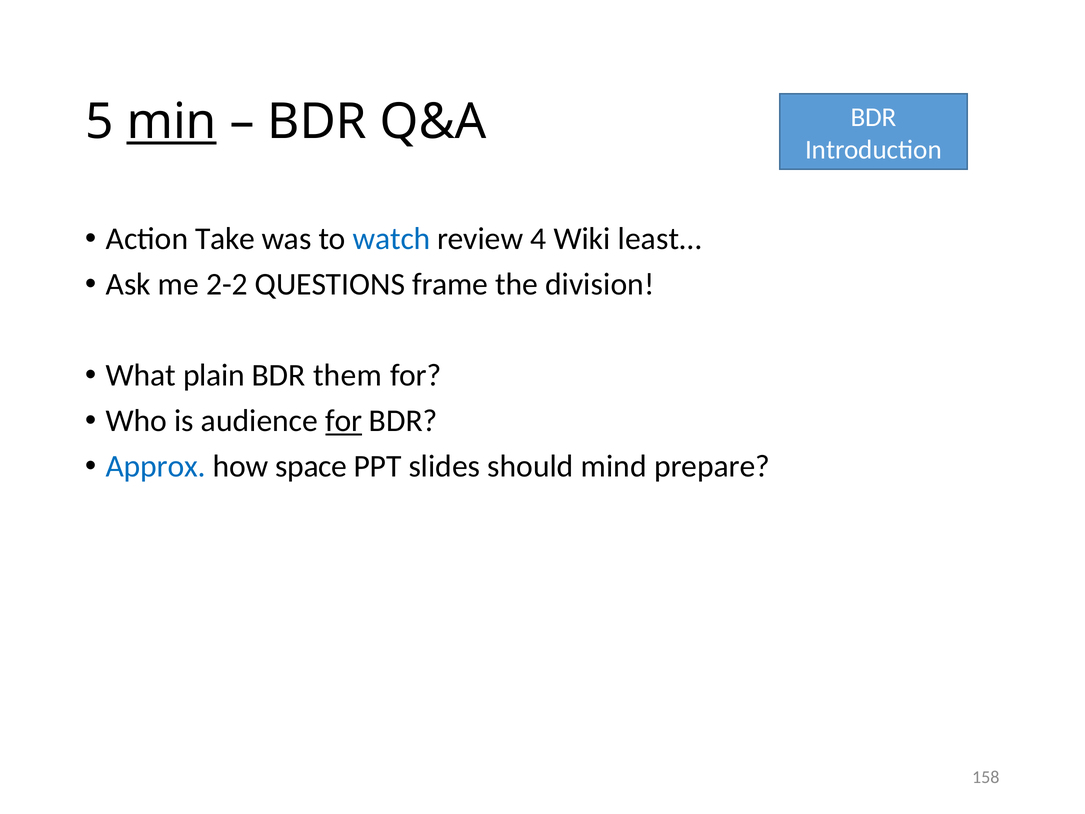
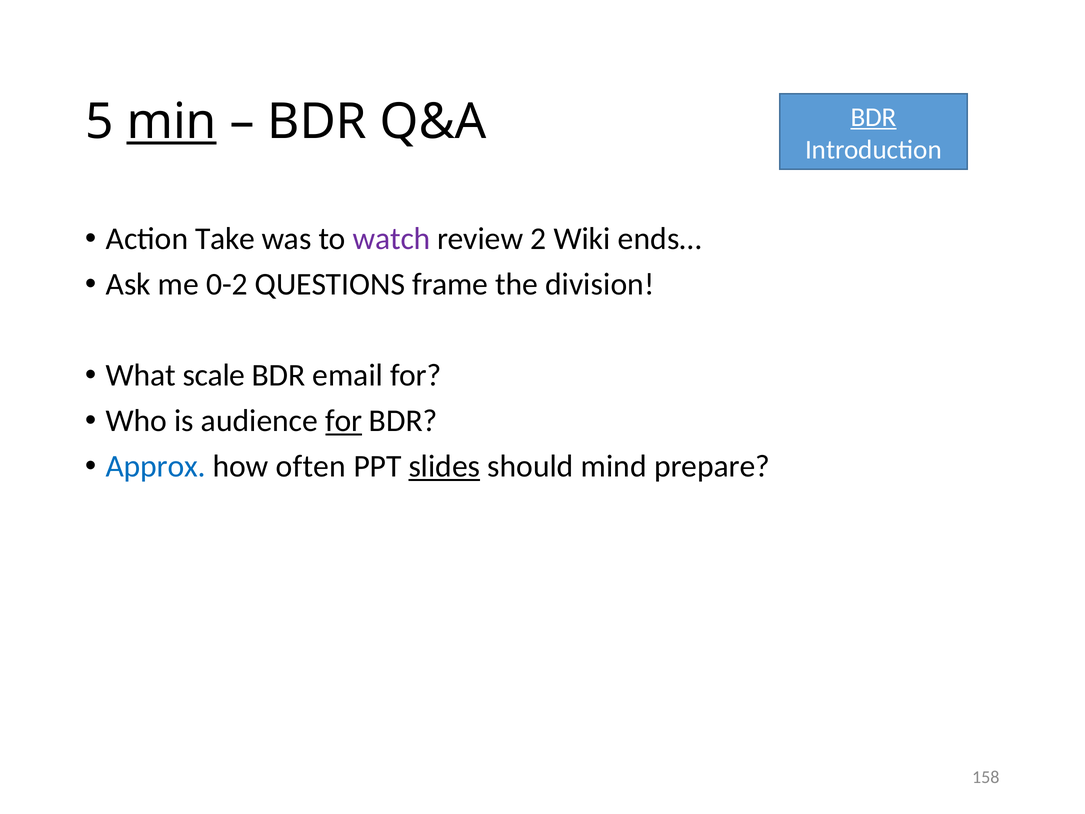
BDR at (874, 117) underline: none -> present
watch colour: blue -> purple
4: 4 -> 2
least…: least… -> ends…
2-2: 2-2 -> 0-2
plain: plain -> scale
them: them -> email
space: space -> often
slides underline: none -> present
